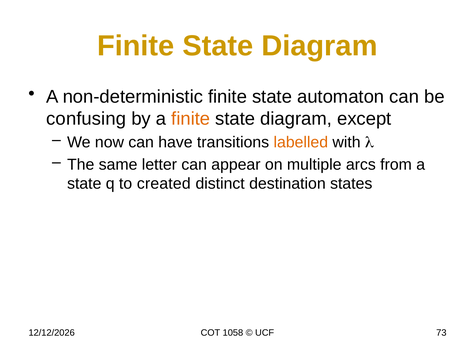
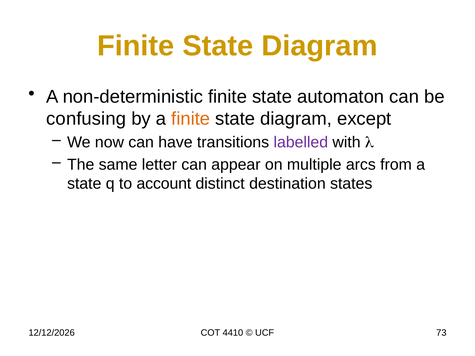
labelled colour: orange -> purple
created: created -> account
1058: 1058 -> 4410
